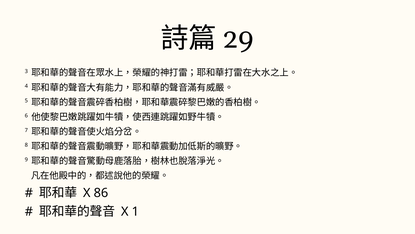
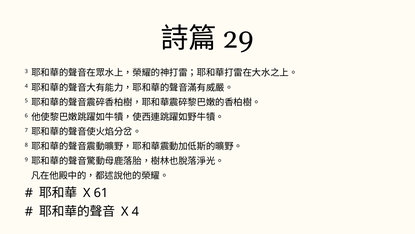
86: 86 -> 61
X 1: 1 -> 4
